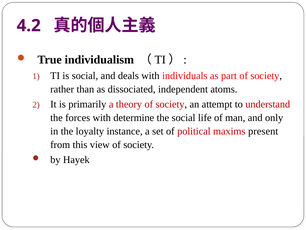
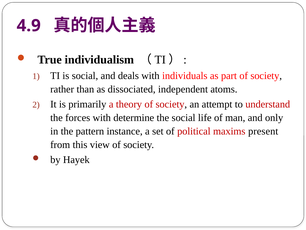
4.2: 4.2 -> 4.9
loyalty: loyalty -> pattern
